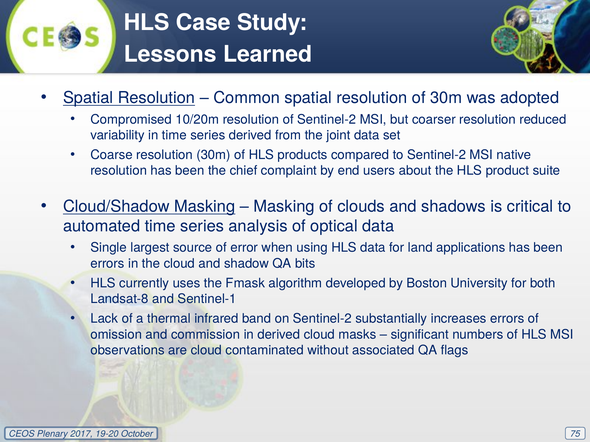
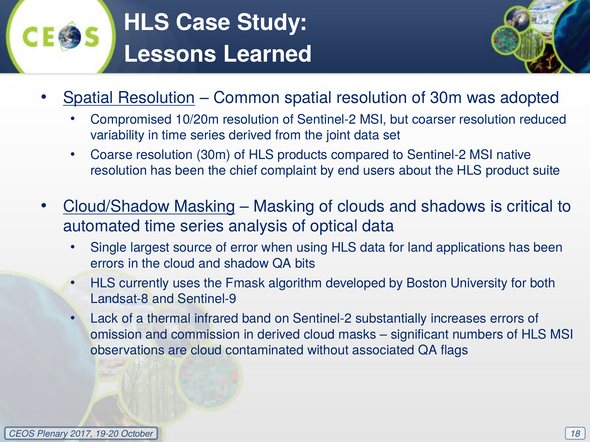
Sentinel-1: Sentinel-1 -> Sentinel-9
75: 75 -> 18
